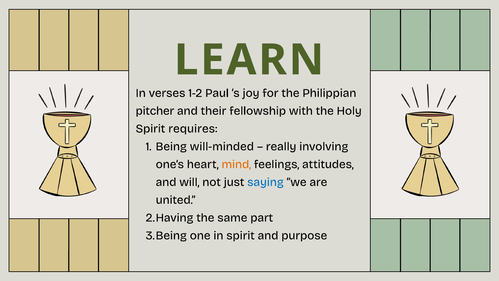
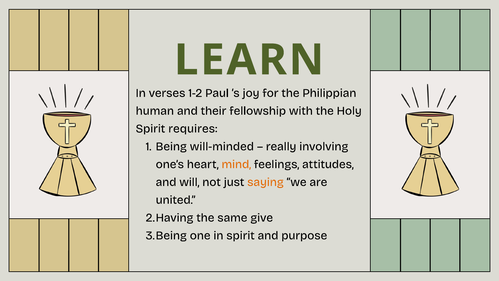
pitcher: pitcher -> human
saying colour: blue -> orange
part: part -> give
